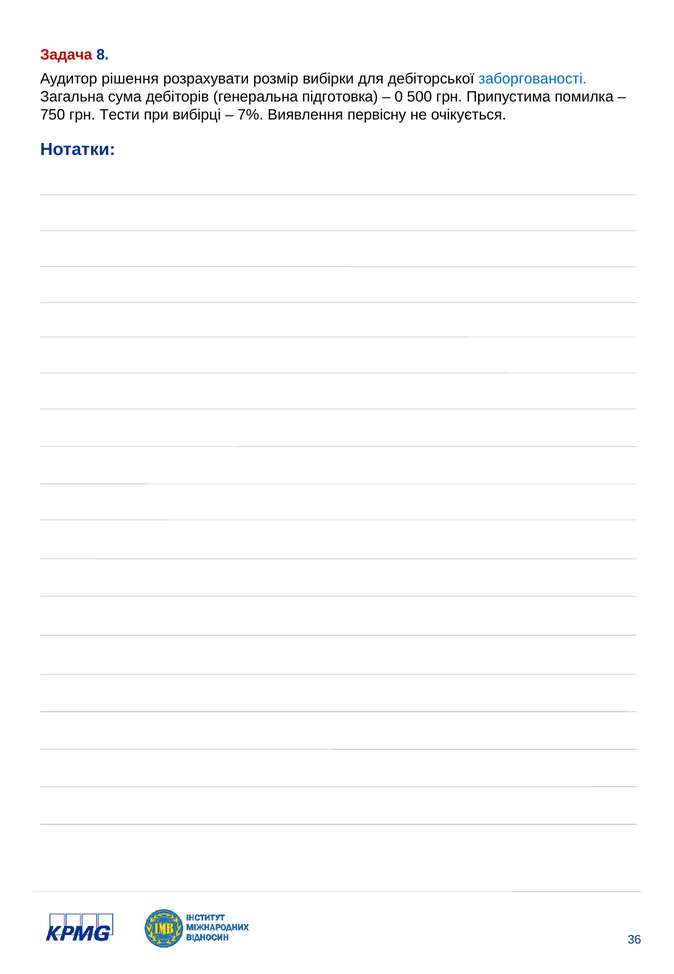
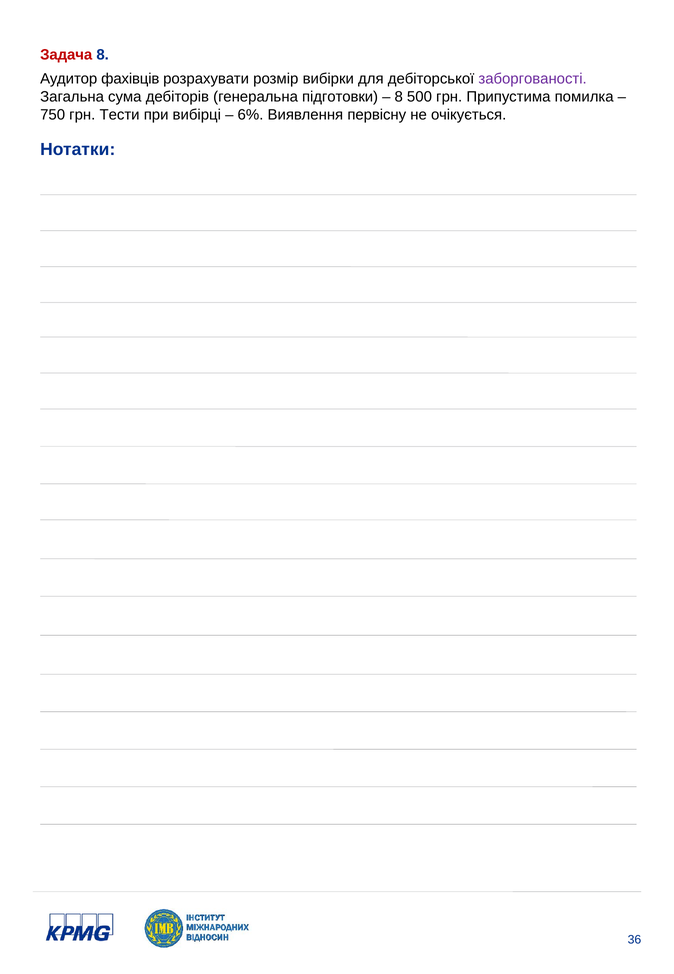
рішення: рішення -> фахівців
заборгованості colour: blue -> purple
підготовка: підготовка -> підготовки
0 at (399, 97): 0 -> 8
7%: 7% -> 6%
